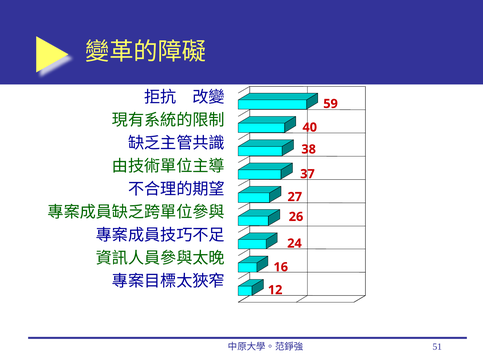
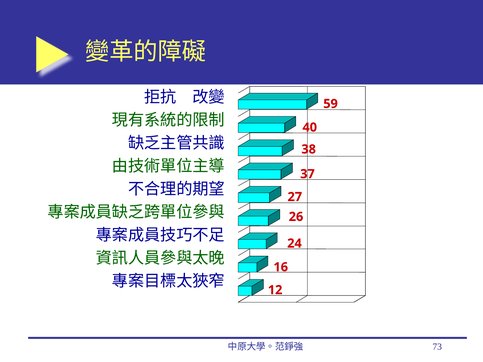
51: 51 -> 73
